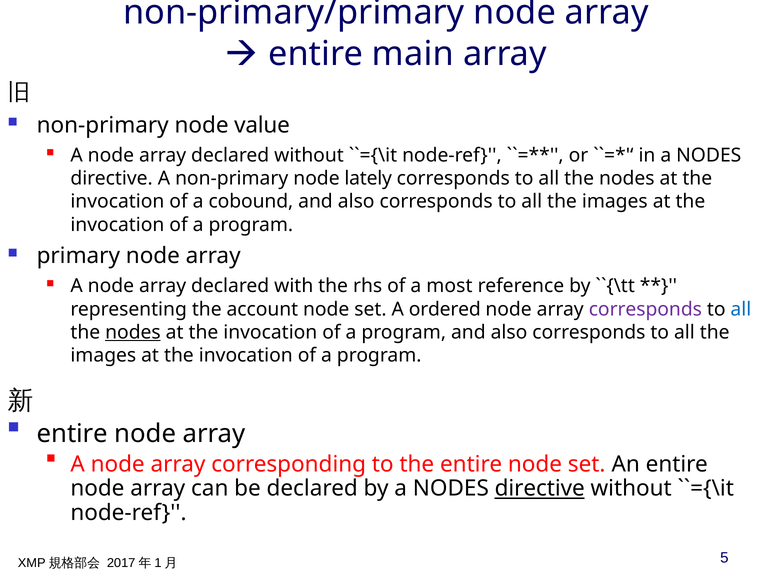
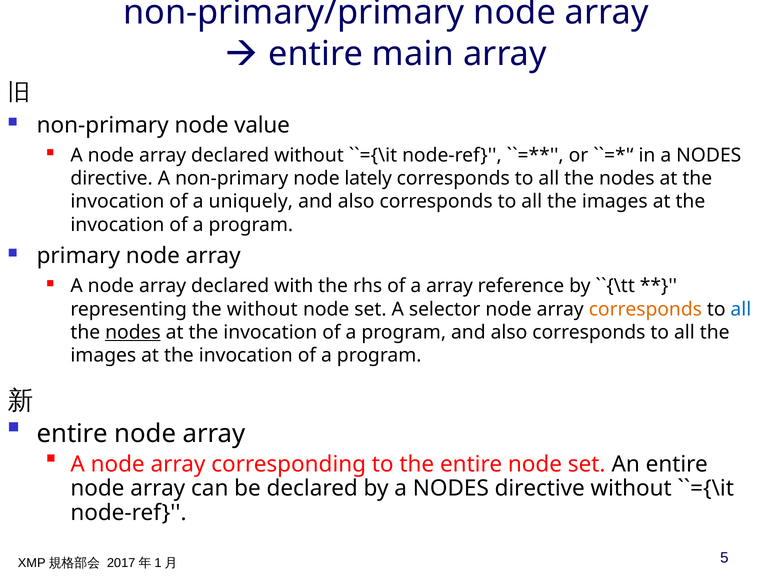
cobound: cobound -> uniquely
a most: most -> array
the account: account -> without
ordered: ordered -> selector
corresponds at (645, 309) colour: purple -> orange
directive at (540, 489) underline: present -> none
